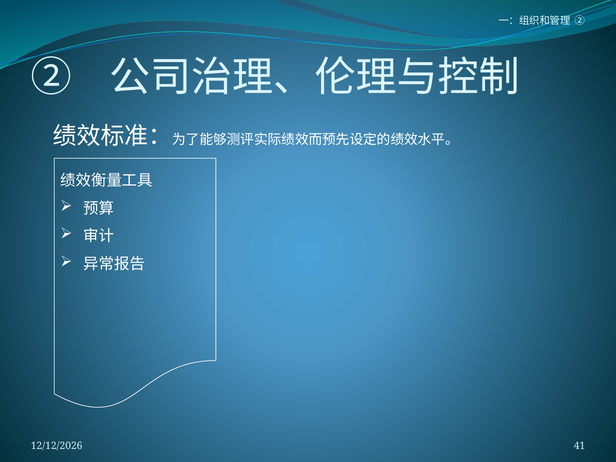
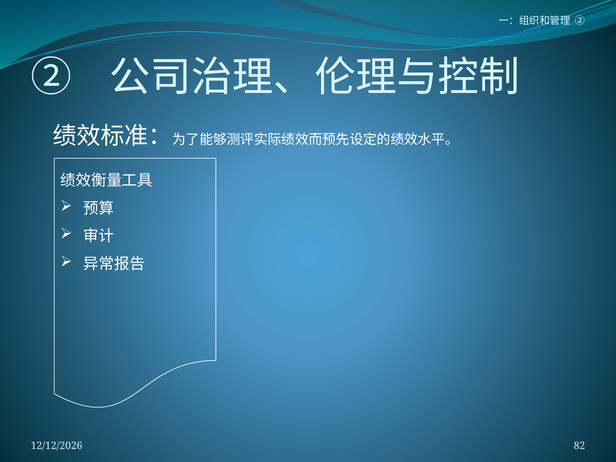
41: 41 -> 82
